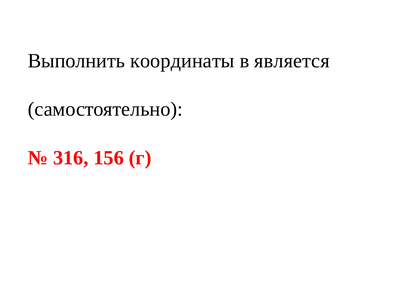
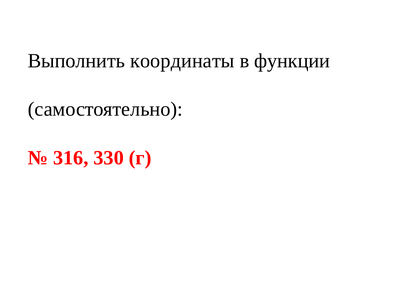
является: является -> функции
156: 156 -> 330
